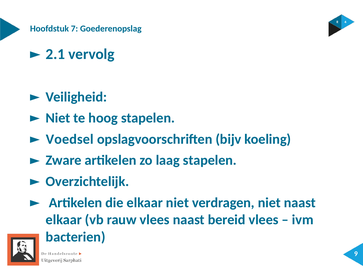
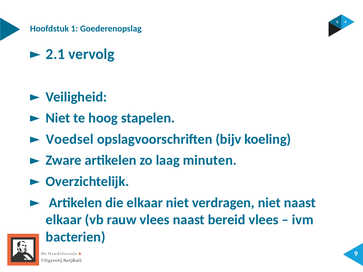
7: 7 -> 1
laag stapelen: stapelen -> minuten
